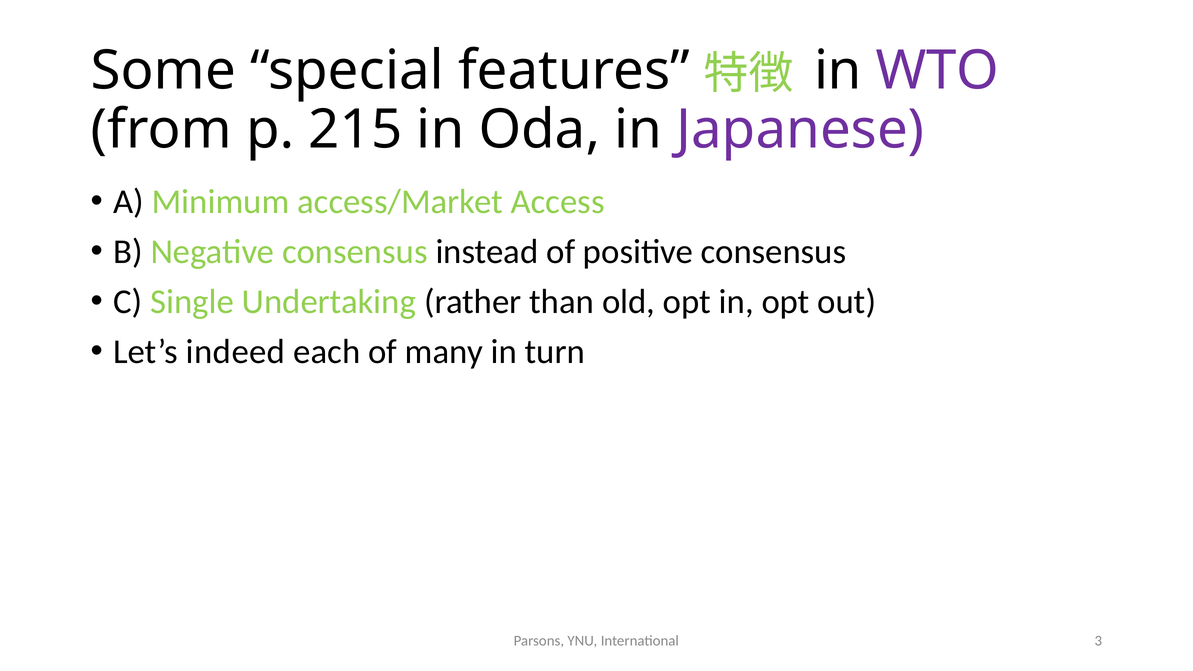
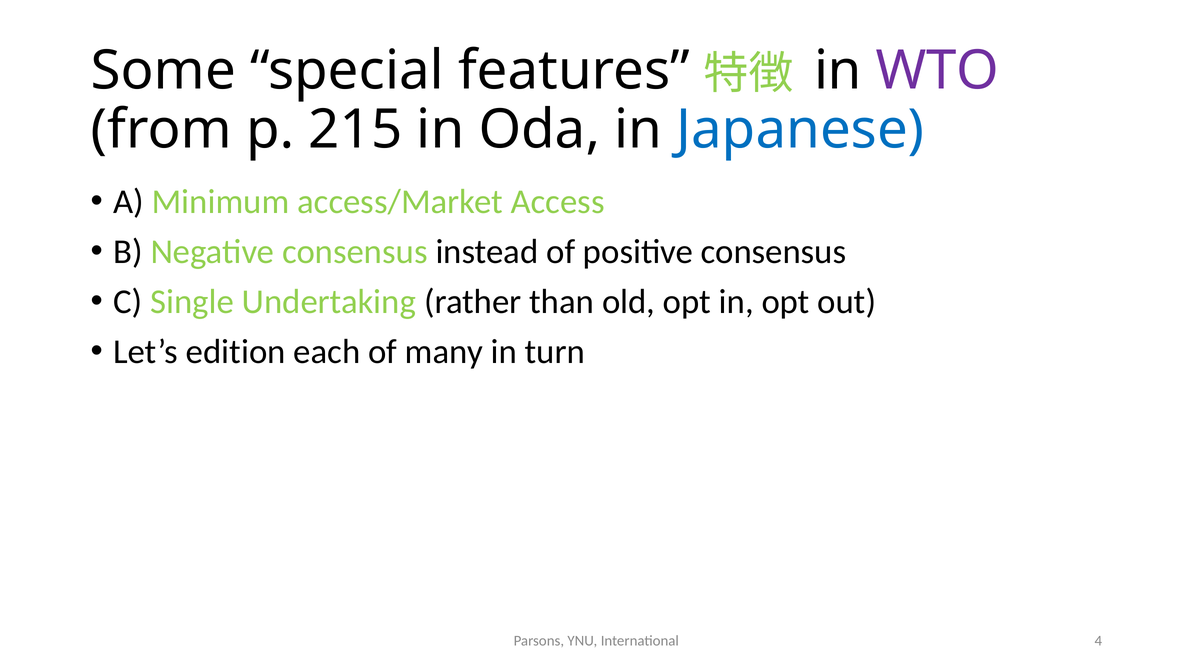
Japanese colour: purple -> blue
indeed: indeed -> edition
3: 3 -> 4
